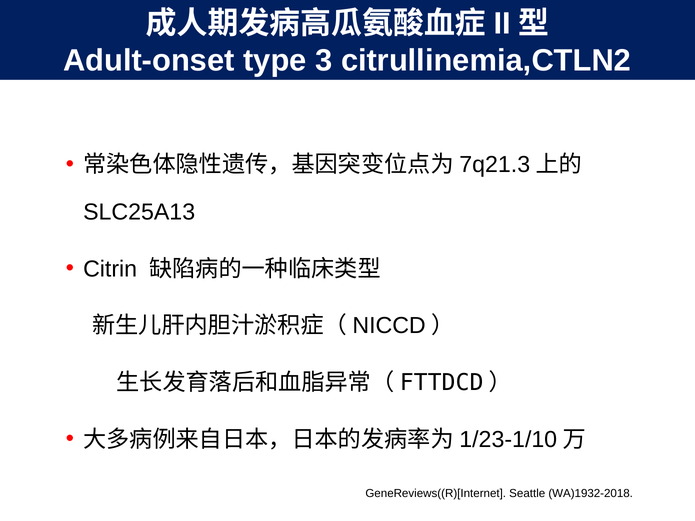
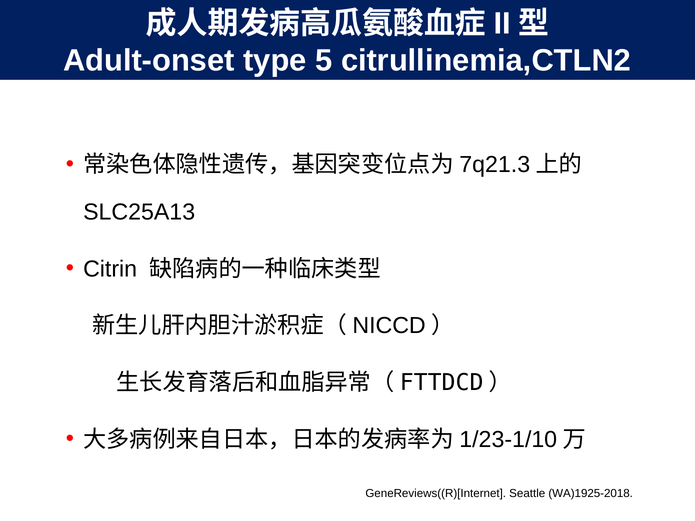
3: 3 -> 5
WA)1932-2018: WA)1932-2018 -> WA)1925-2018
